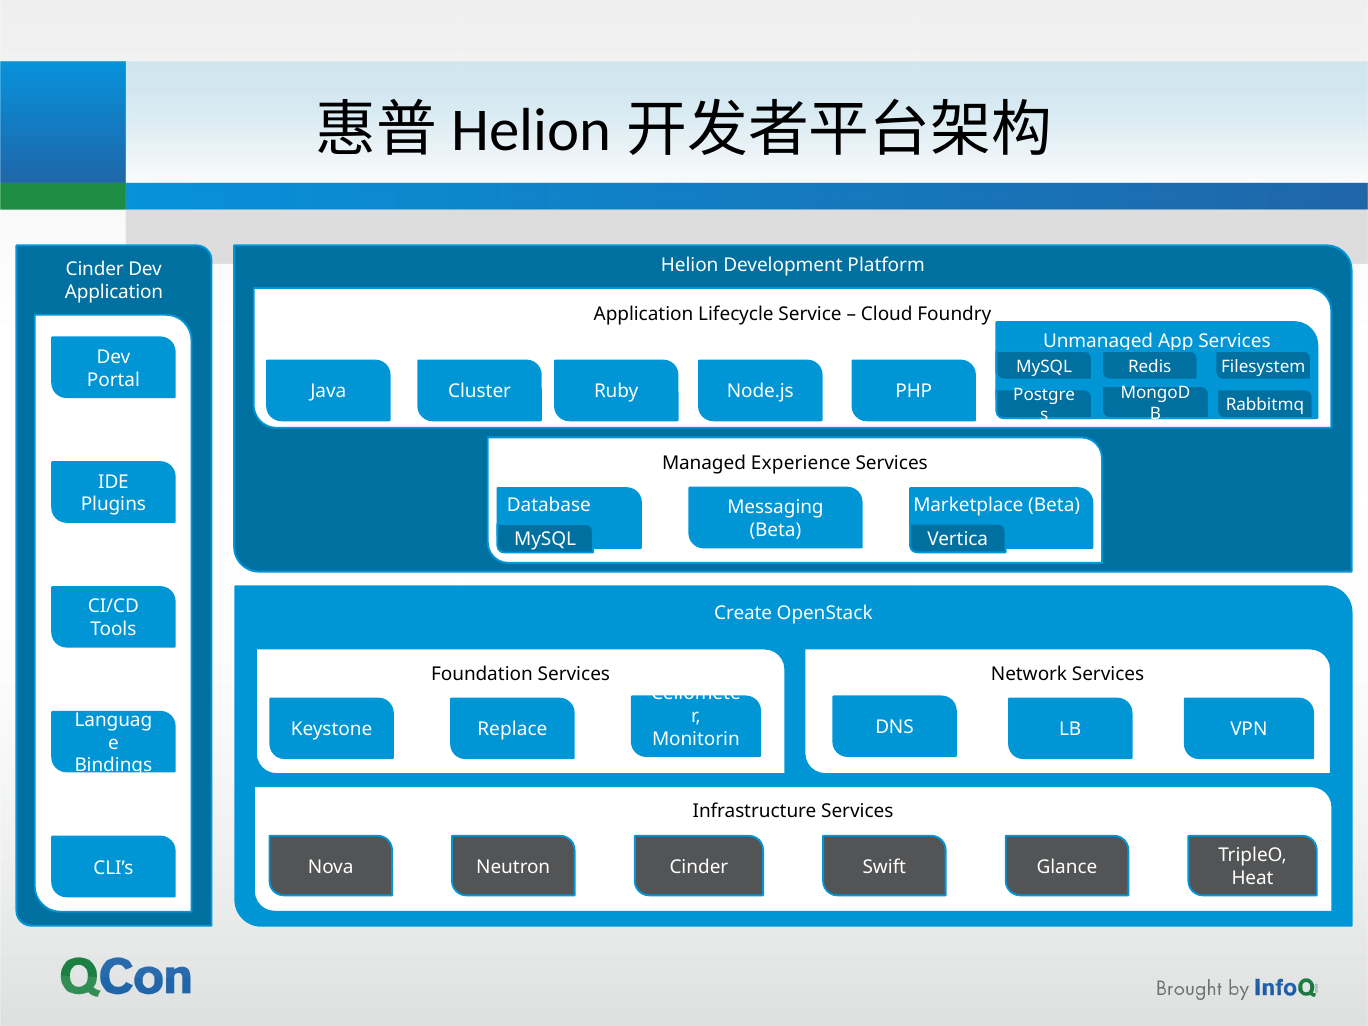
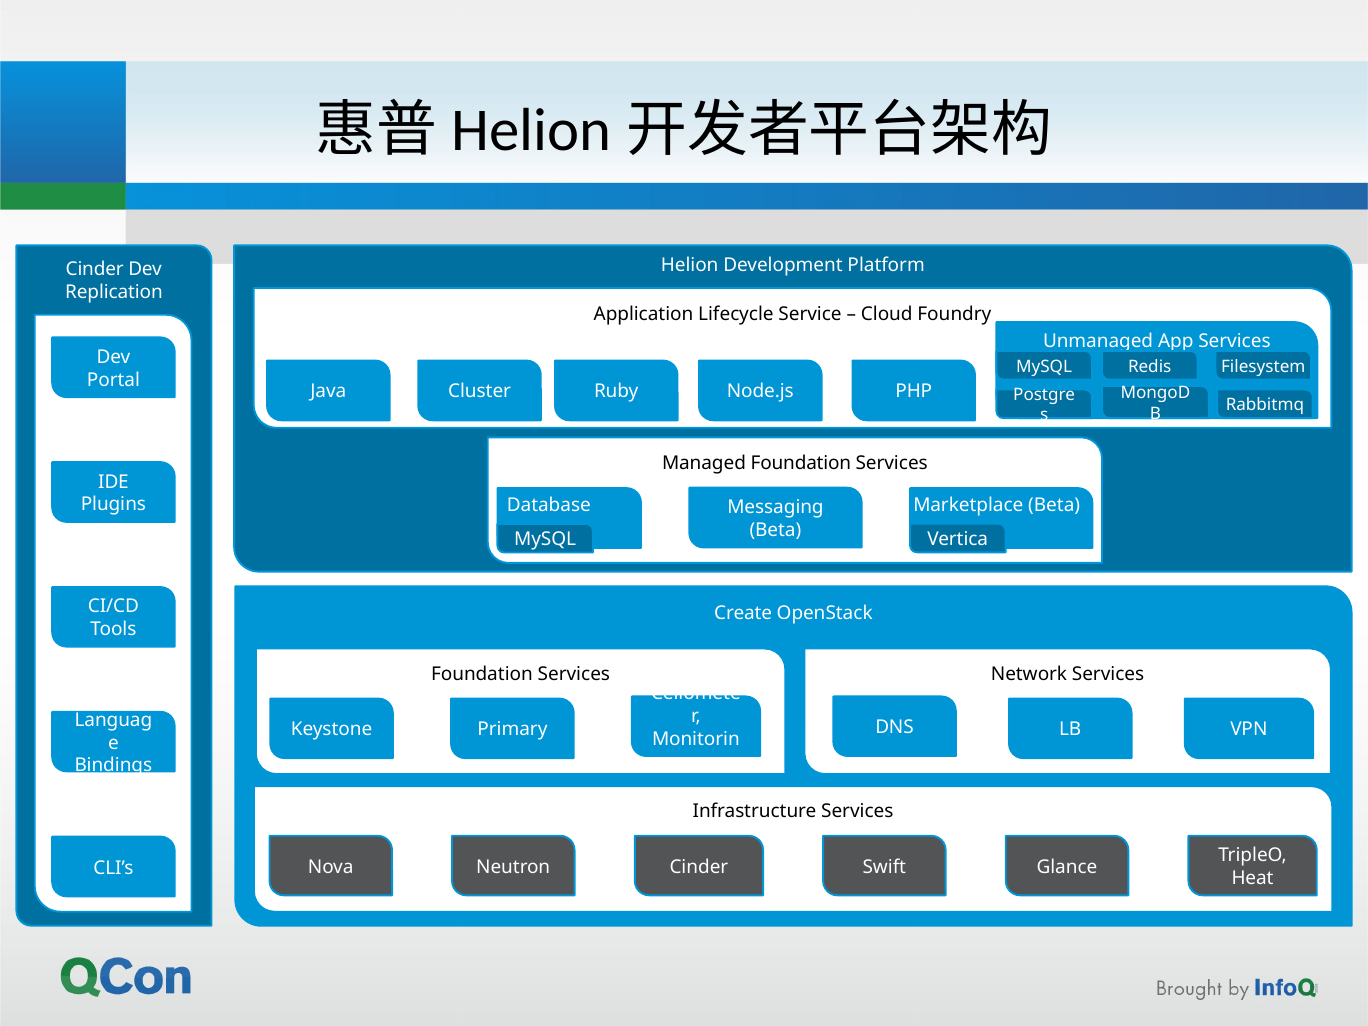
Application at (114, 292): Application -> Replication
Managed Experience: Experience -> Foundation
Replace: Replace -> Primary
